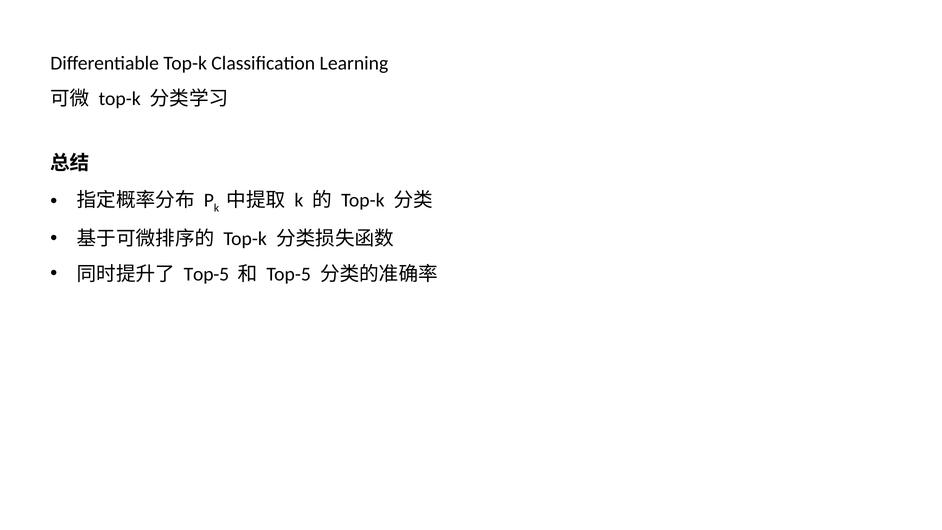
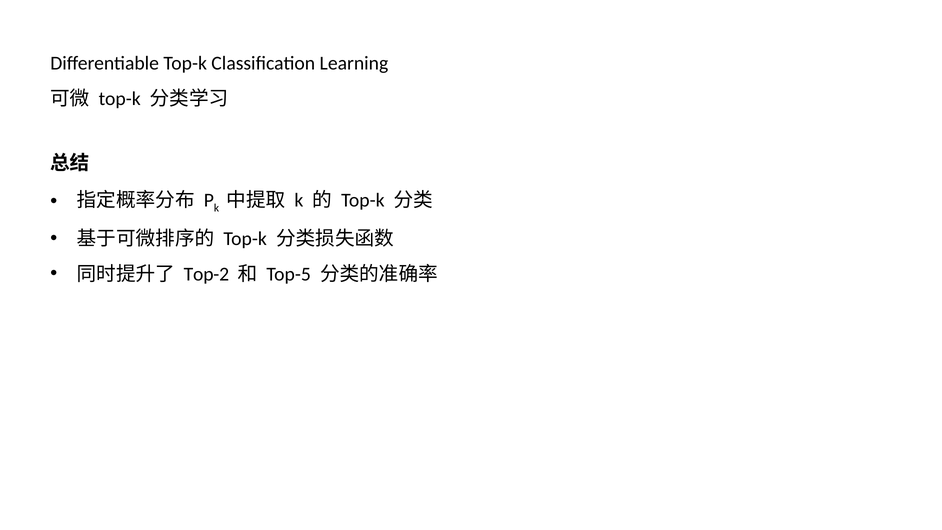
Top-5 at (206, 274): Top-5 -> Top-2
